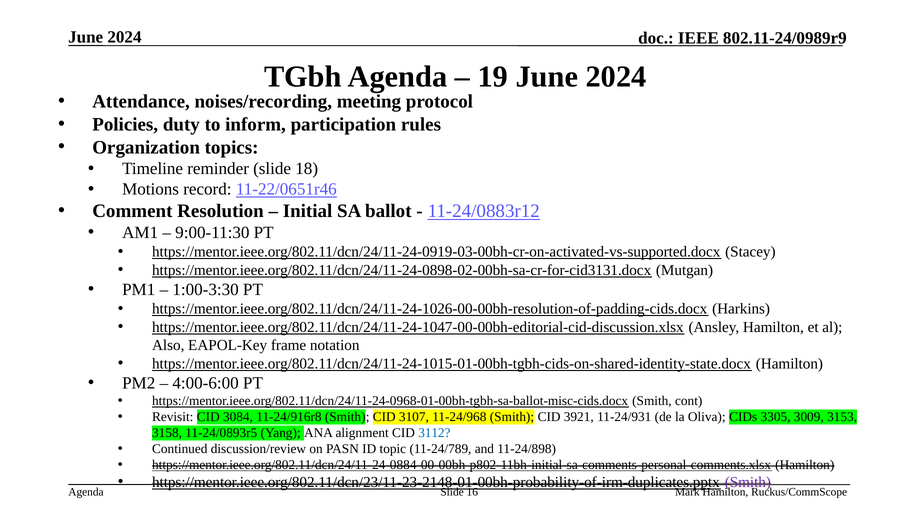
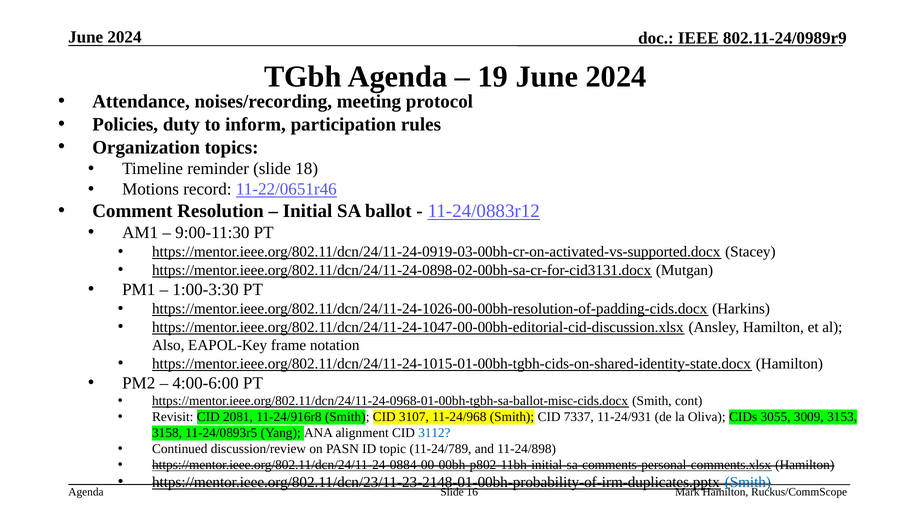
3084: 3084 -> 2081
3921: 3921 -> 7337
3305: 3305 -> 3055
Smith at (748, 482) colour: purple -> blue
